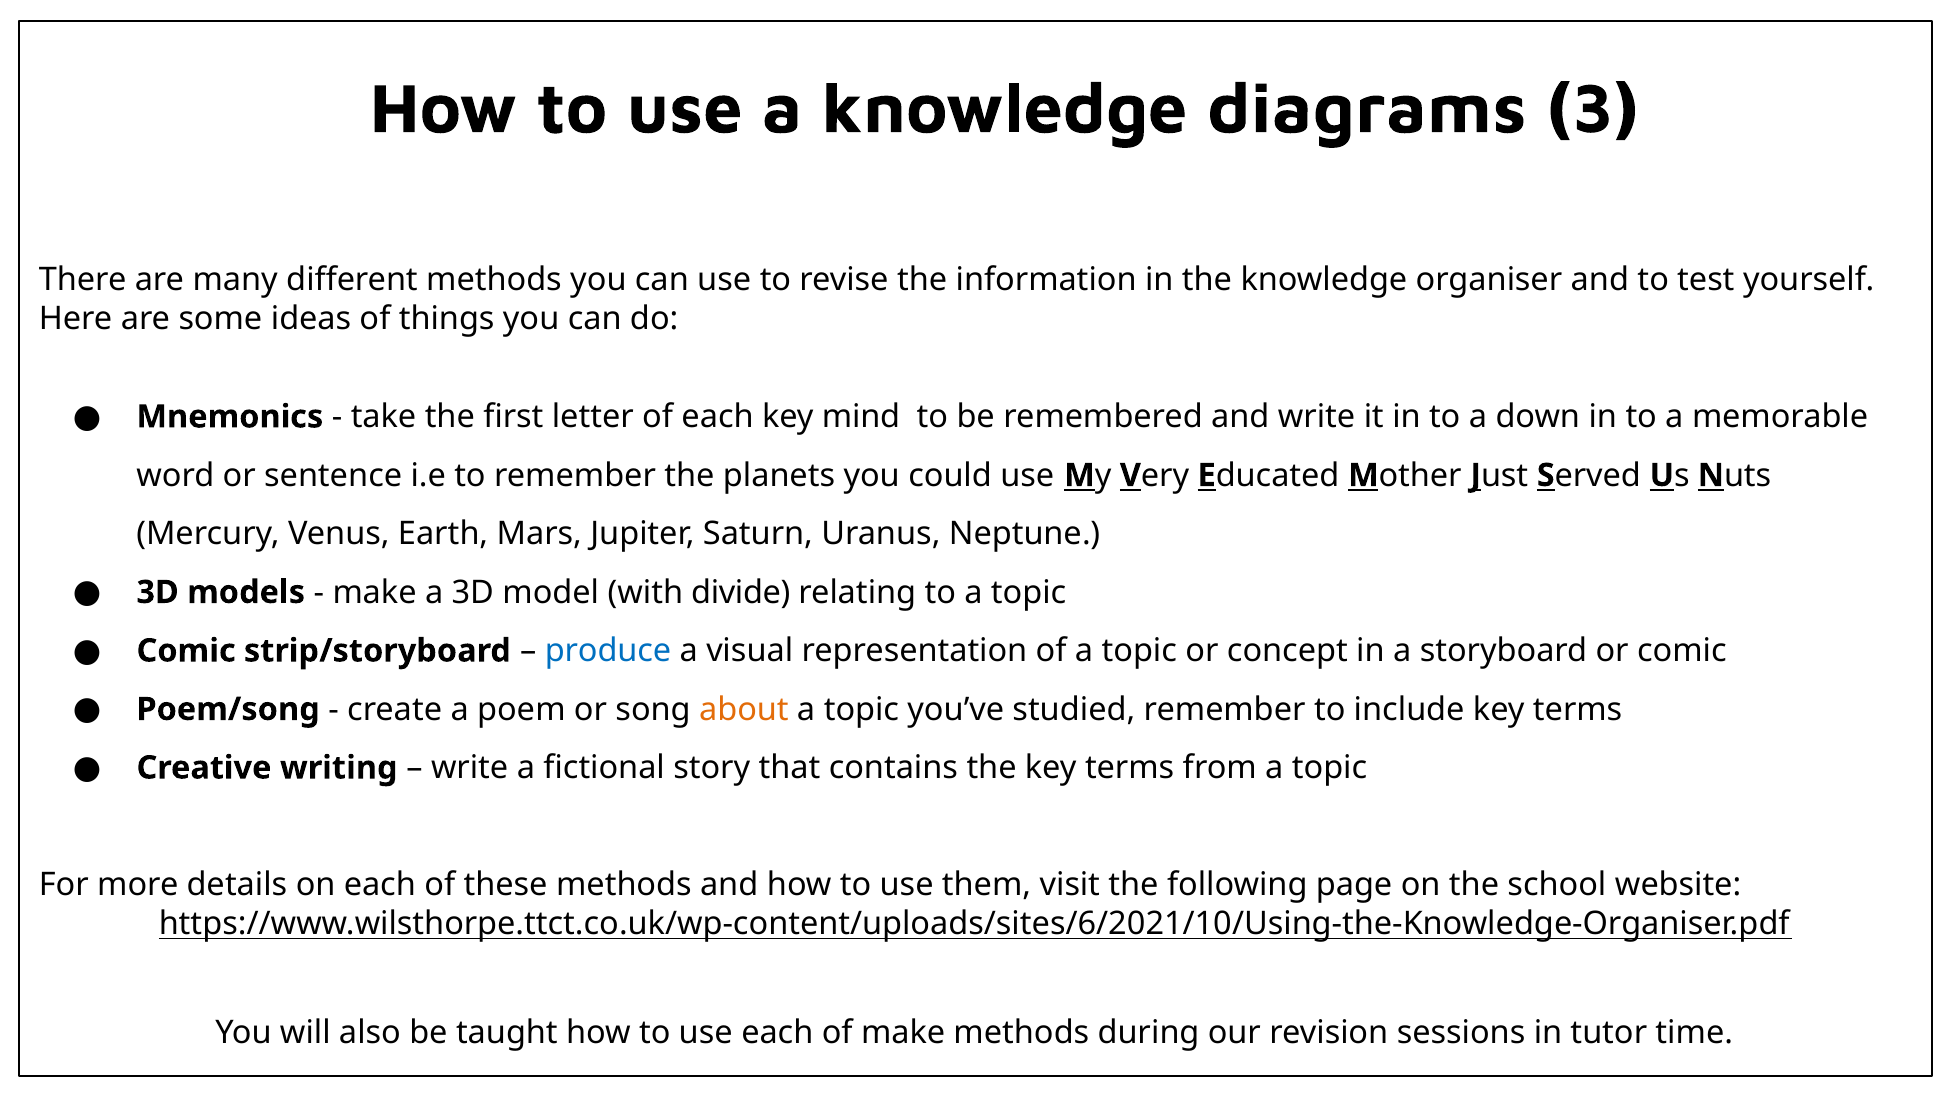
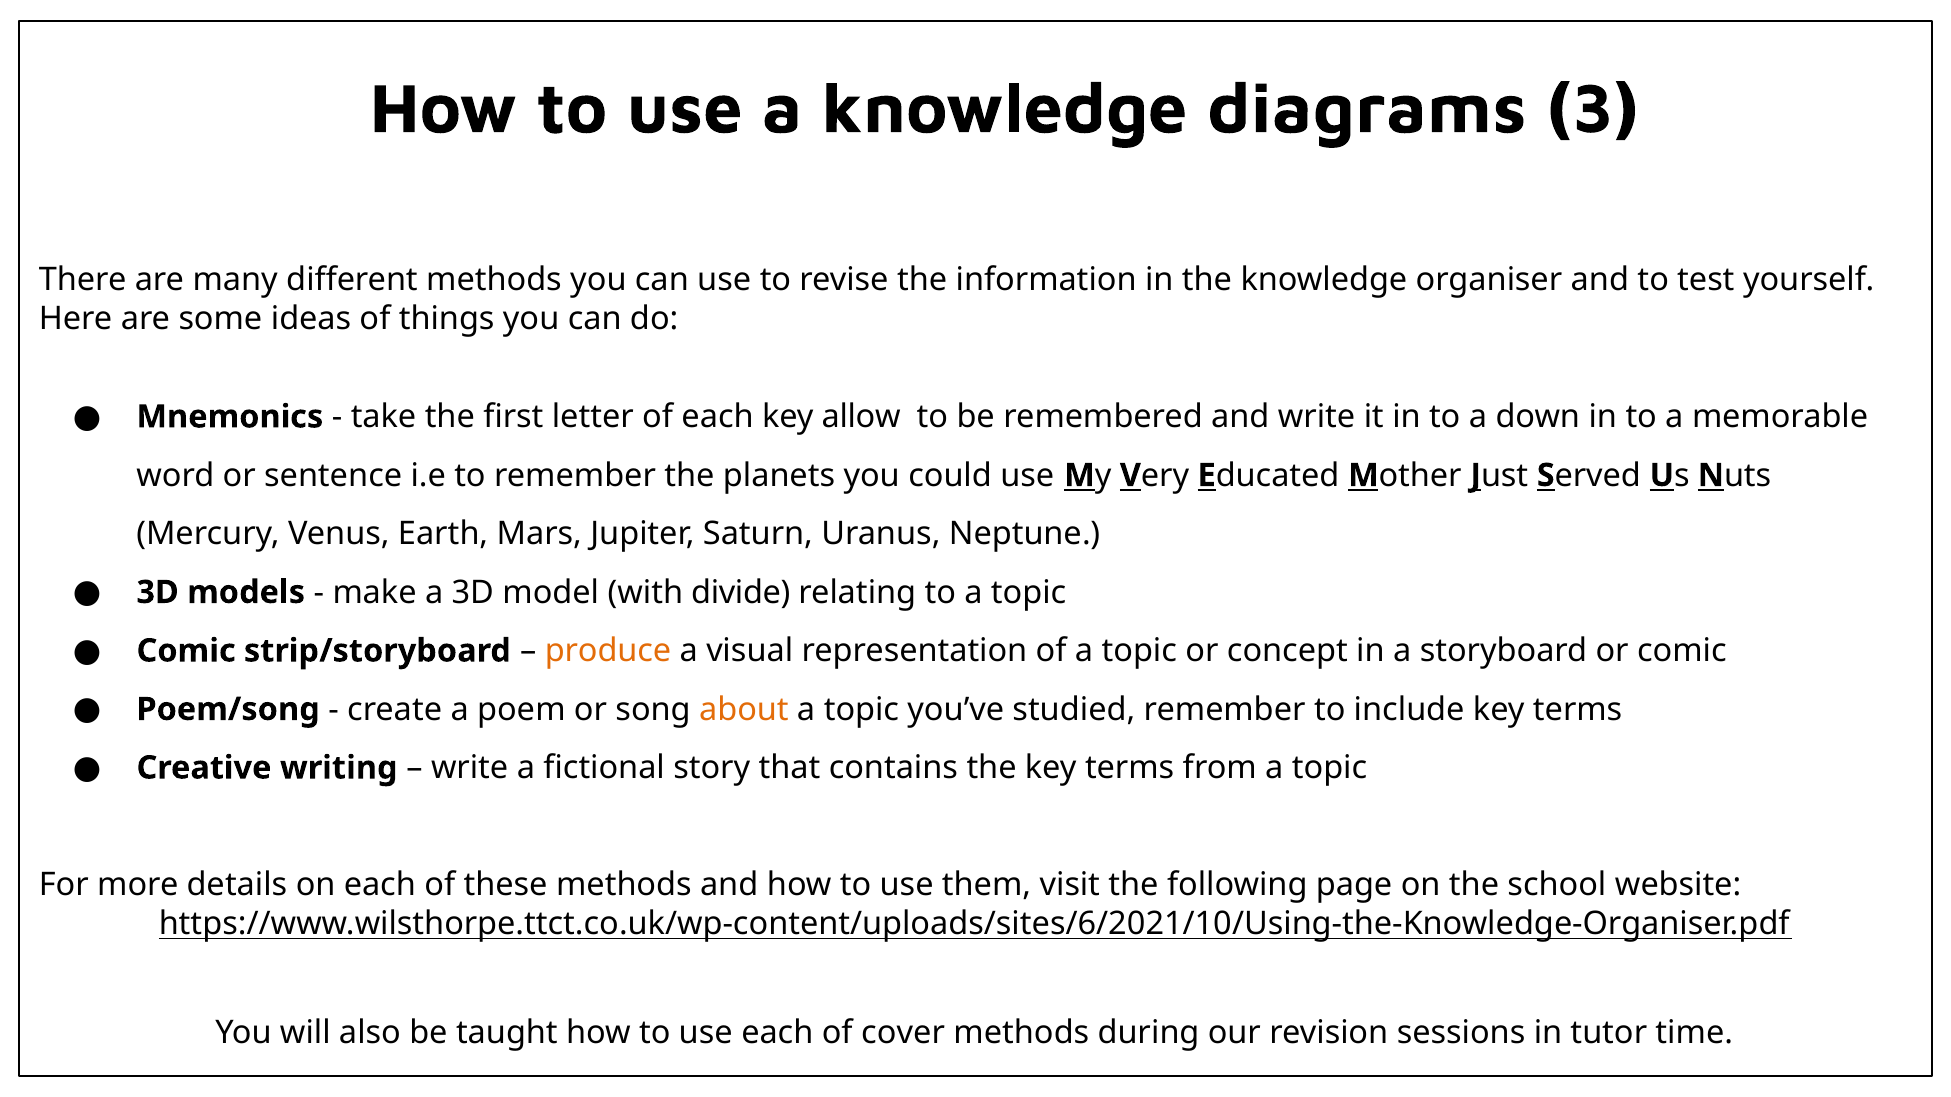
mind: mind -> allow
produce colour: blue -> orange
of make: make -> cover
